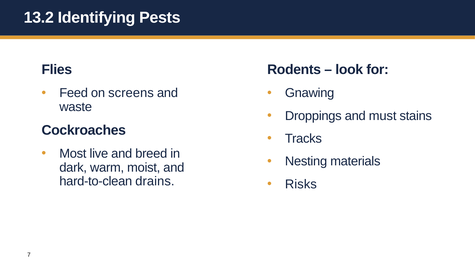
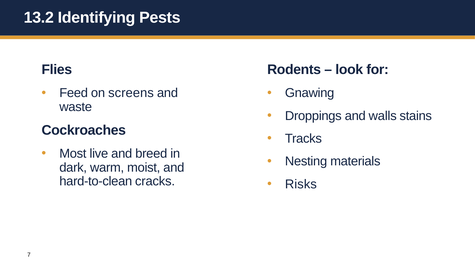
must: must -> walls
drains: drains -> cracks
